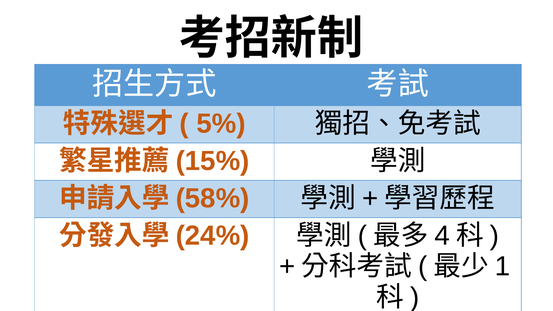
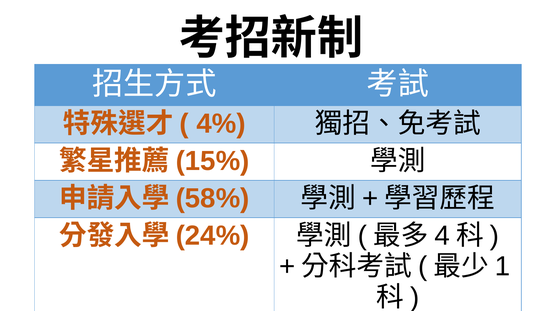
5%: 5% -> 4%
